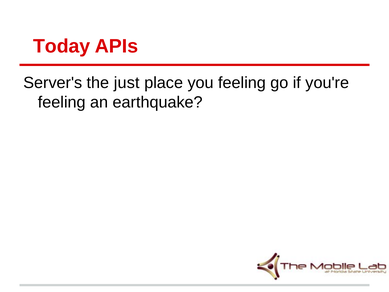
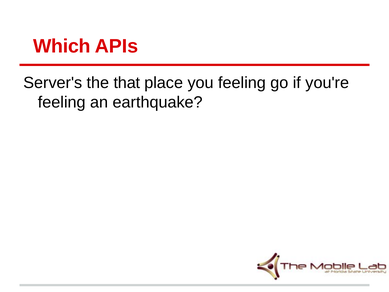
Today: Today -> Which
just: just -> that
